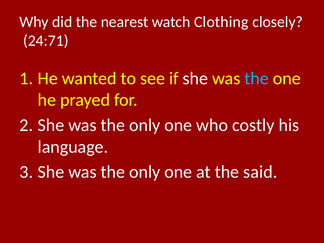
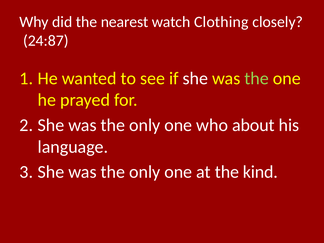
24:71: 24:71 -> 24:87
the at (257, 78) colour: light blue -> light green
costly: costly -> about
said: said -> kind
